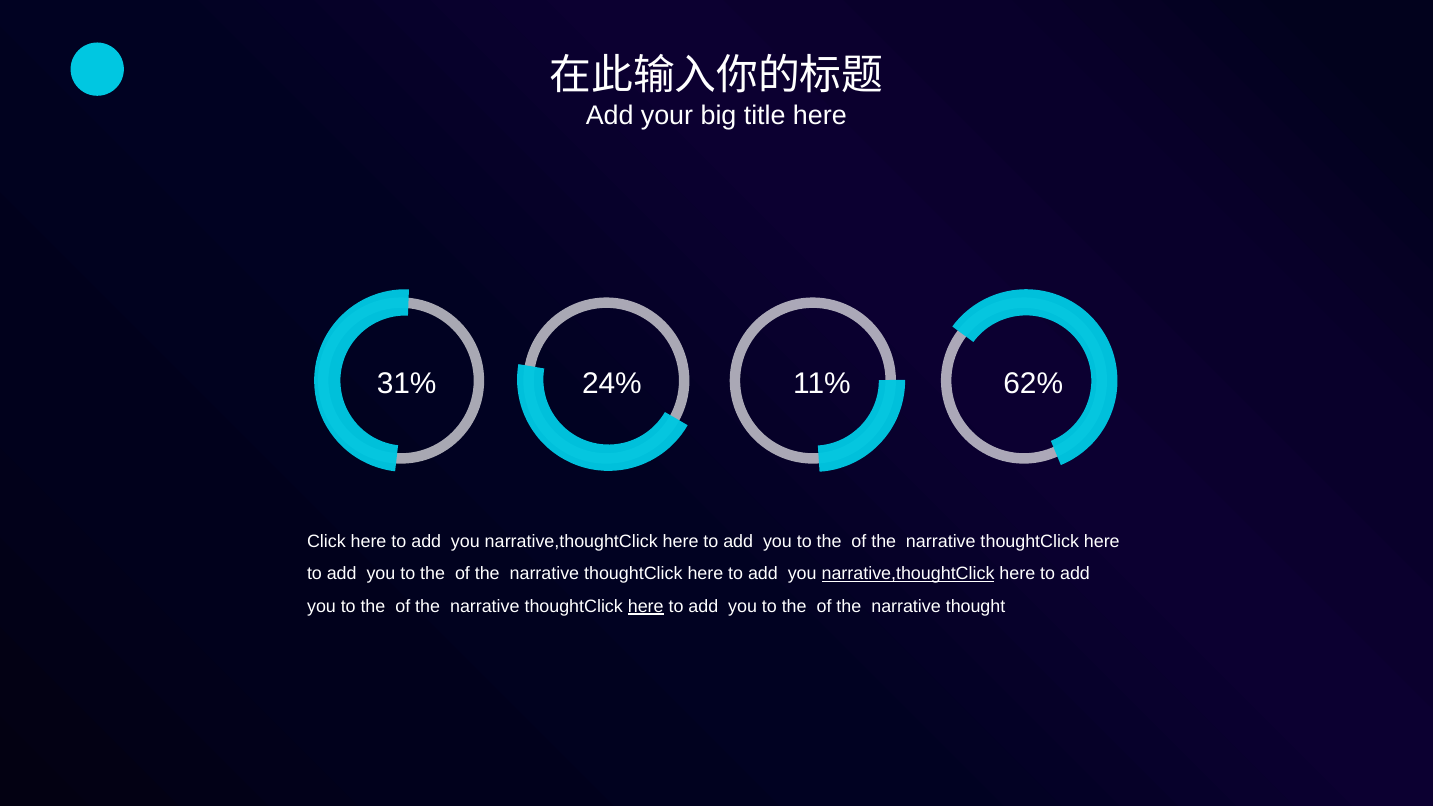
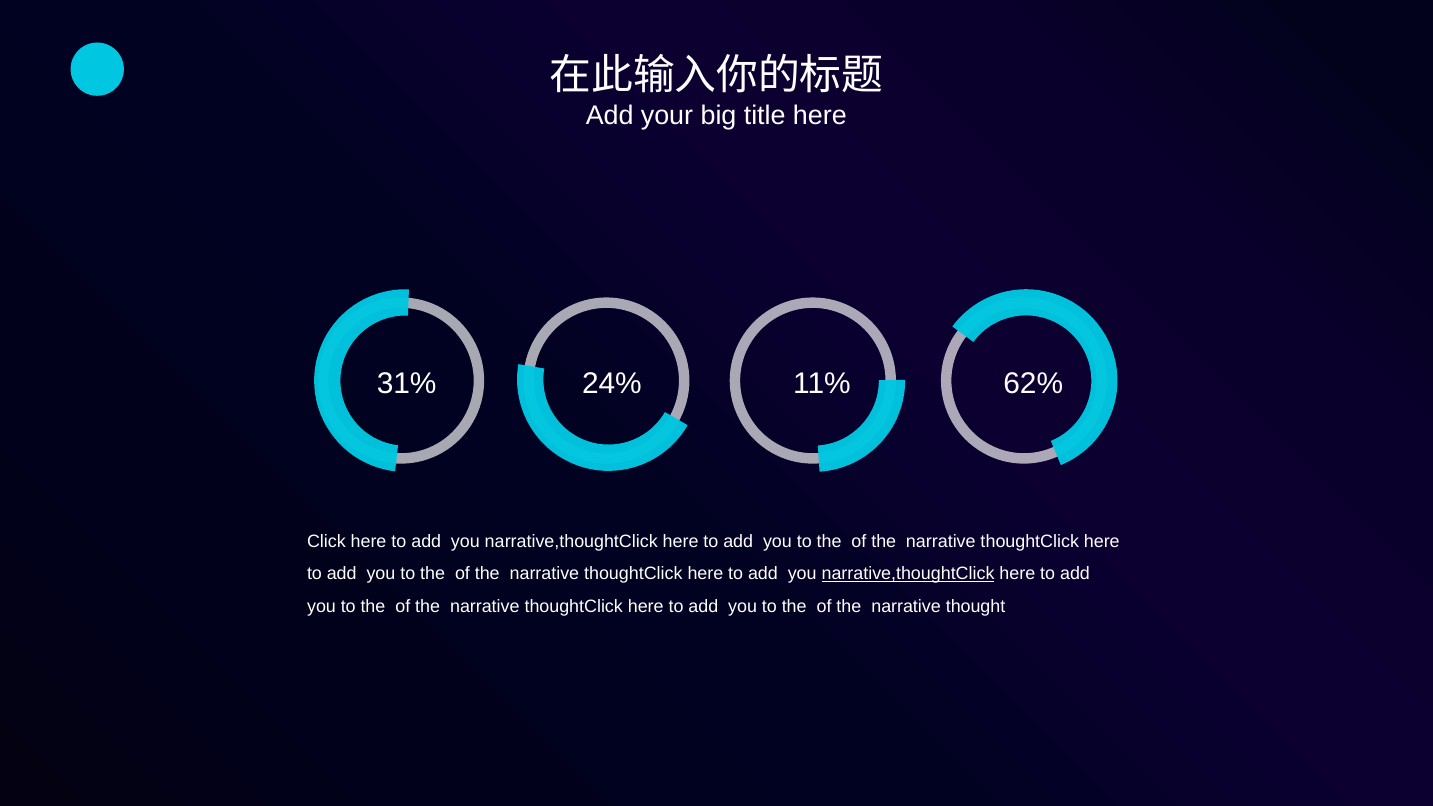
here at (646, 606) underline: present -> none
